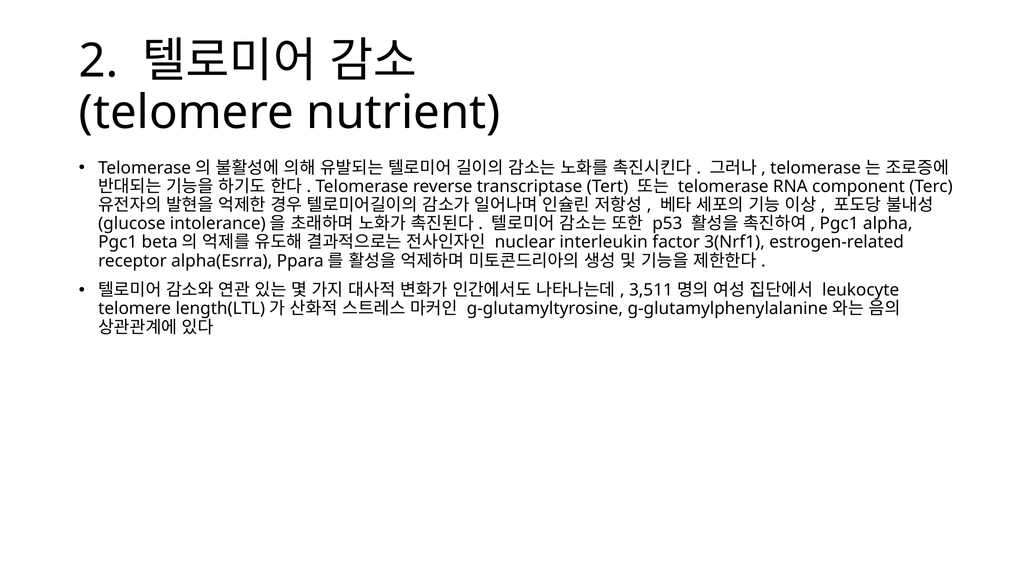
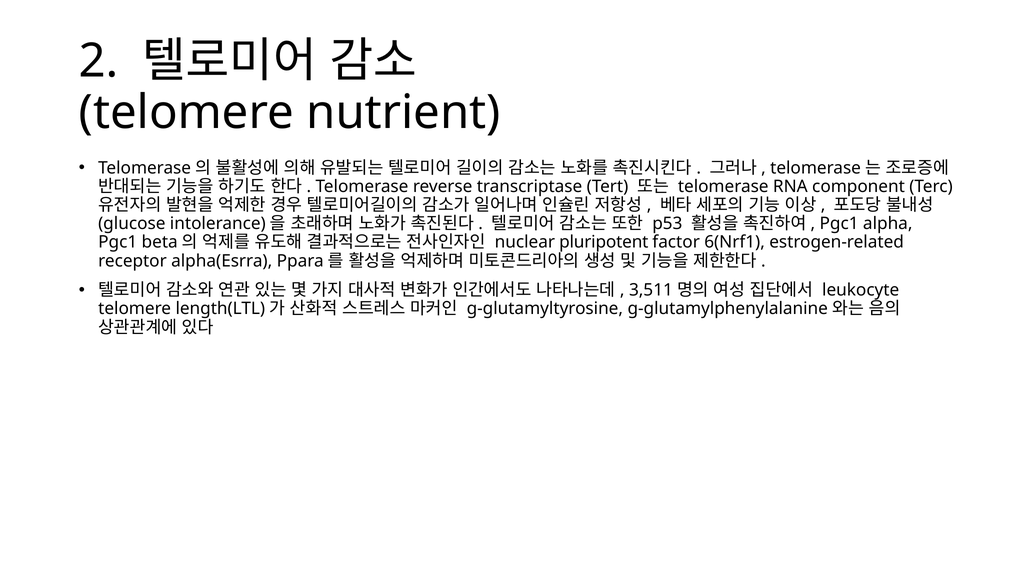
interleukin: interleukin -> pluripotent
3(Nrf1: 3(Nrf1 -> 6(Nrf1
